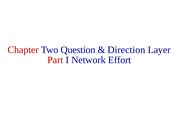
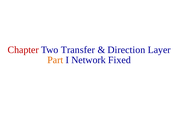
Question: Question -> Transfer
Part colour: red -> orange
Effort: Effort -> Fixed
